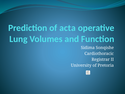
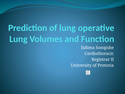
of acta: acta -> lung
